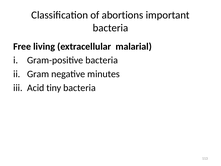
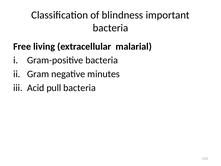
abortions: abortions -> blindness
tiny: tiny -> pull
